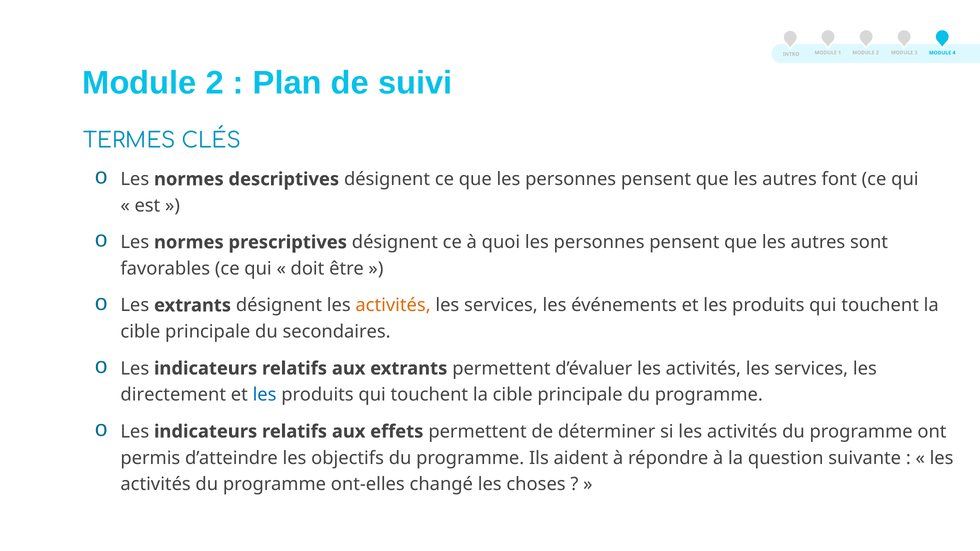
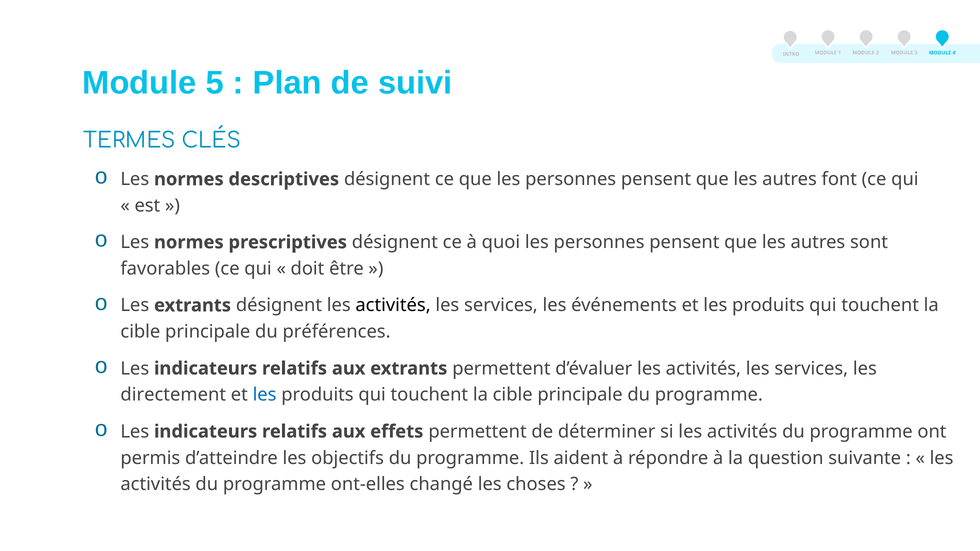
2 at (215, 83): 2 -> 5
activités at (393, 305) colour: orange -> black
secondaires: secondaires -> préférences
